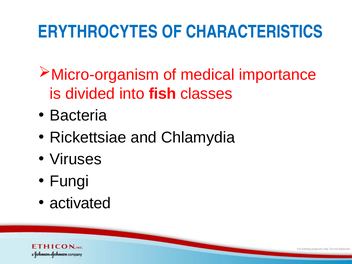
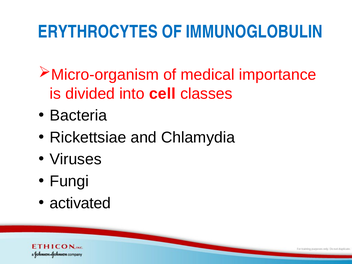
CHARACTERISTICS: CHARACTERISTICS -> IMMUNOGLOBULIN
fish: fish -> cell
